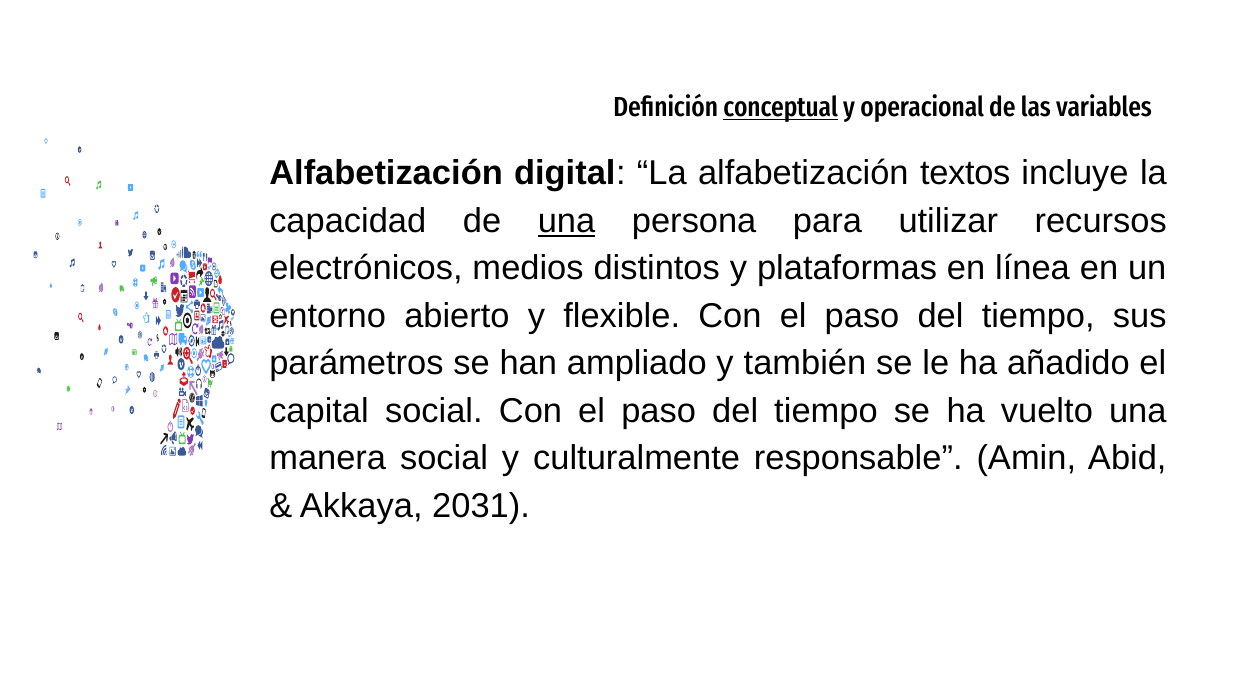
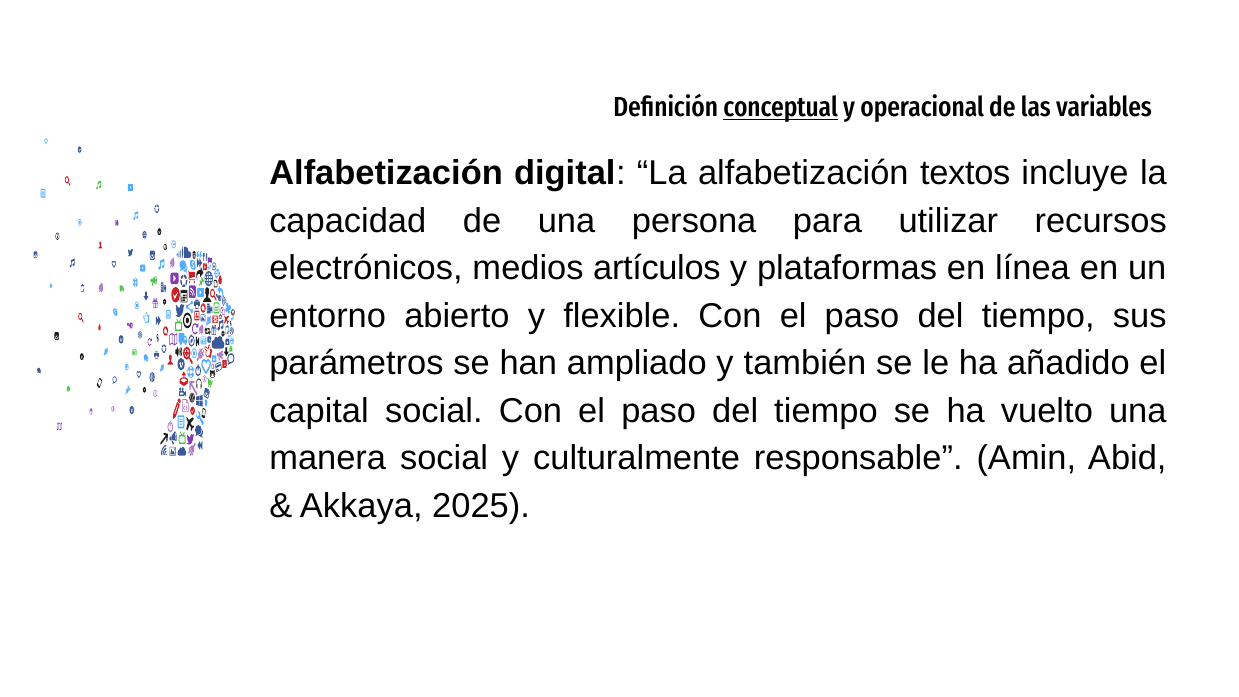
una at (567, 221) underline: present -> none
distintos: distintos -> artículos
2031: 2031 -> 2025
